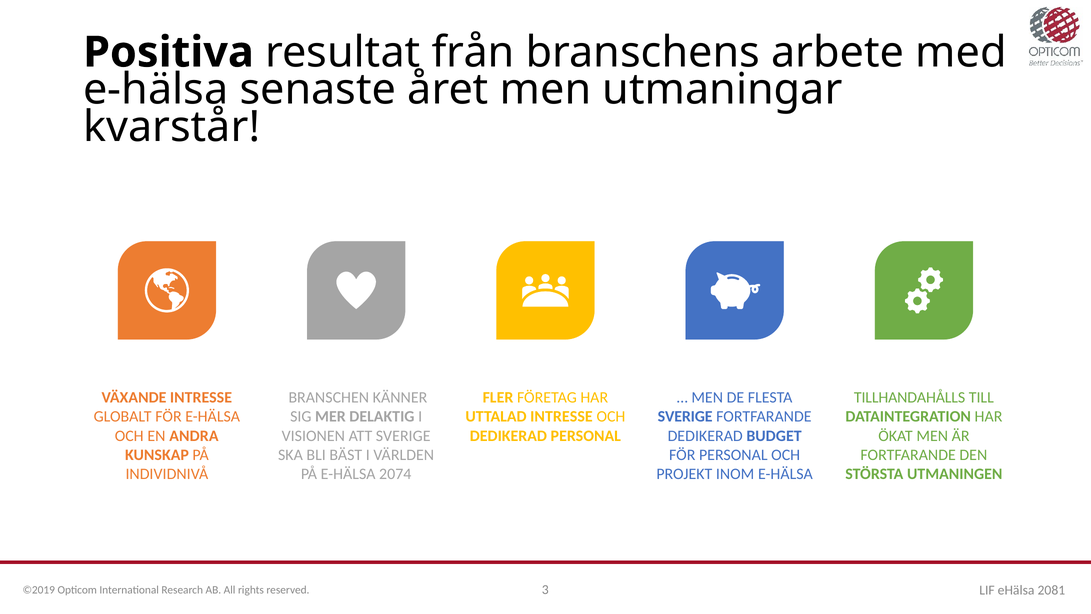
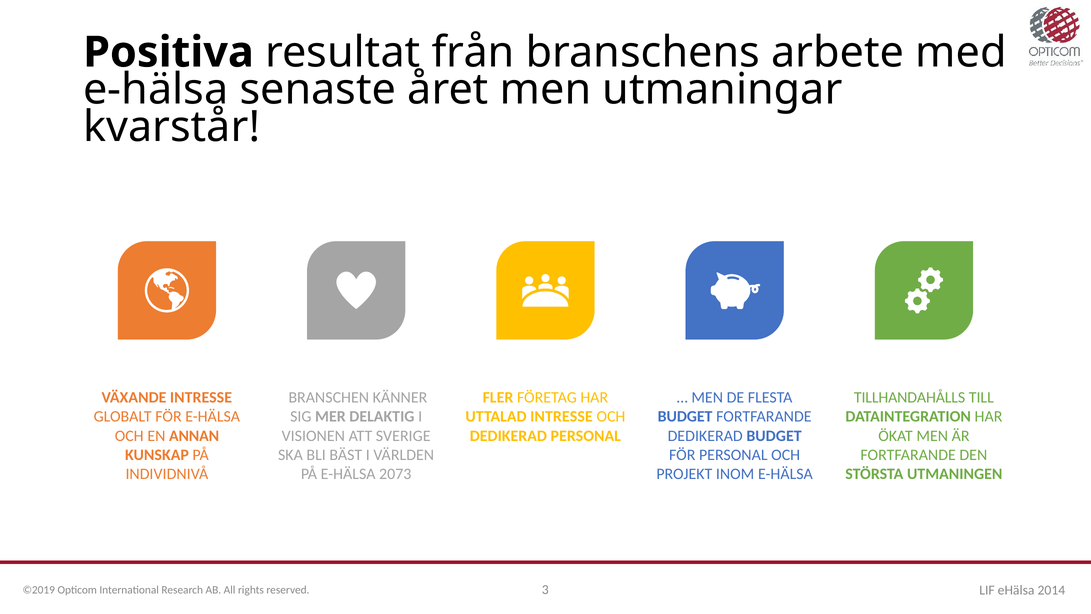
SVERIGE at (685, 417): SVERIGE -> BUDGET
ANDRA: ANDRA -> ANNAN
2074: 2074 -> 2073
2081: 2081 -> 2014
